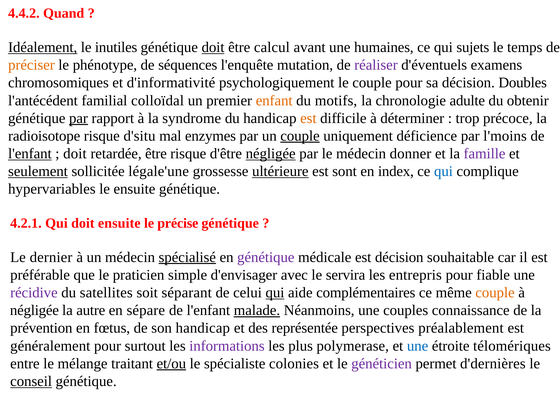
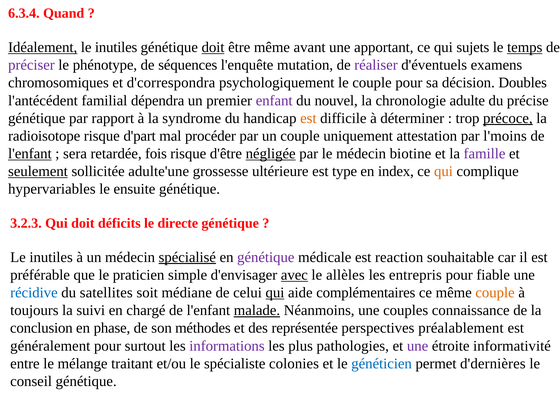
4.4.2: 4.4.2 -> 6.3.4
être calcul: calcul -> même
humaines: humaines -> apportant
temps underline: none -> present
préciser colour: orange -> purple
d'informativité: d'informativité -> d'correspondra
colloïdal: colloïdal -> dépendra
enfant colour: orange -> purple
motifs: motifs -> nouvel
obtenir: obtenir -> précise
par at (78, 118) underline: present -> none
précoce underline: none -> present
d'situ: d'situ -> d'part
enzymes: enzymes -> procéder
couple at (300, 136) underline: present -> none
déficience: déficience -> attestation
doit at (75, 154): doit -> sera
retardée être: être -> fois
donner: donner -> biotine
légale'une: légale'une -> adulte'une
ultérieure underline: present -> none
sont: sont -> type
qui at (443, 171) colour: blue -> orange
4.2.1: 4.2.1 -> 3.2.3
doit ensuite: ensuite -> déficits
précise: précise -> directe
dernier at (51, 257): dernier -> inutiles
est décision: décision -> reaction
avec underline: none -> present
servira: servira -> allèles
récidive colour: purple -> blue
séparant: séparant -> médiane
négligée at (34, 310): négligée -> toujours
autre: autre -> suivi
sépare: sépare -> chargé
prévention: prévention -> conclusion
fœtus: fœtus -> phase
son handicap: handicap -> méthodes
polymerase: polymerase -> pathologies
une at (418, 346) colour: blue -> purple
télomériques: télomériques -> informativité
et/ou underline: present -> none
généticien colour: purple -> blue
conseil underline: present -> none
